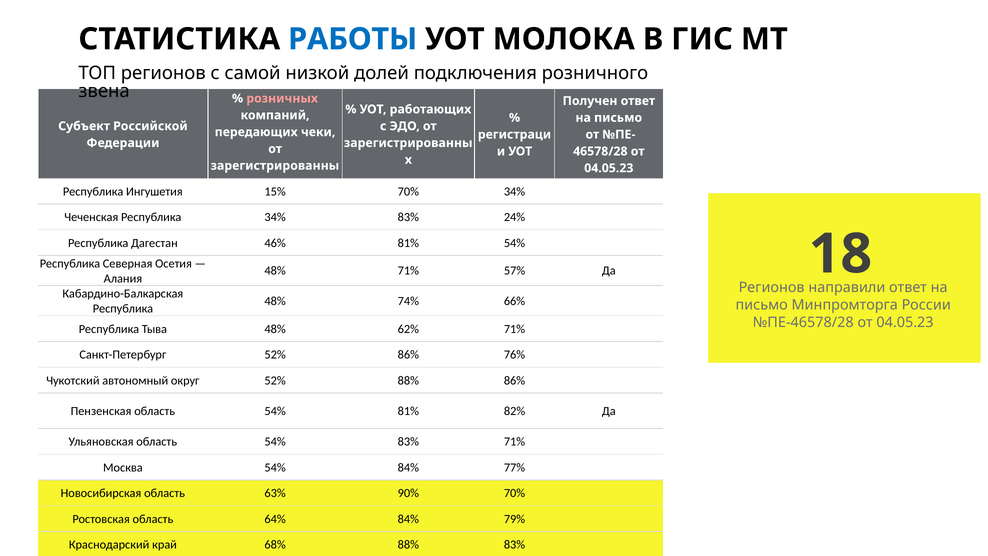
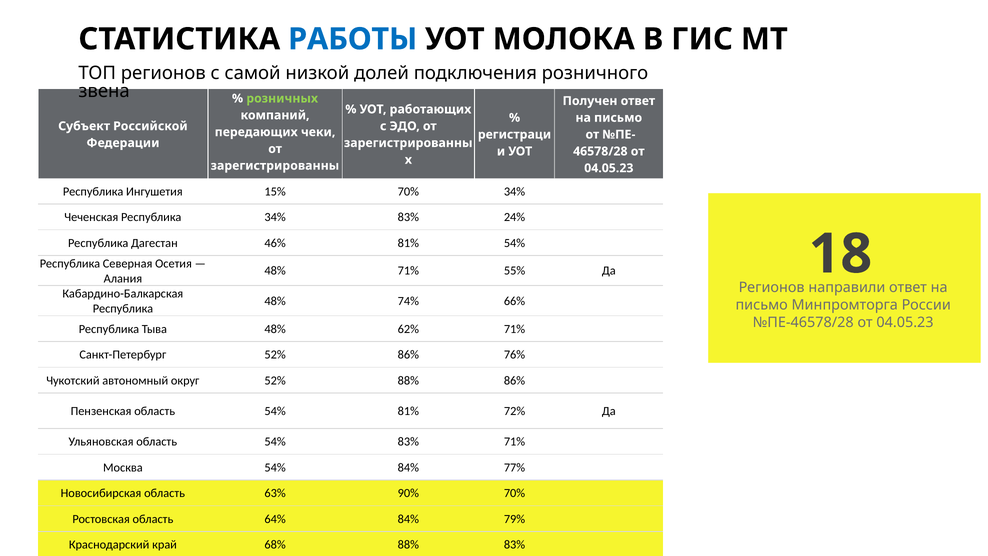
розничных colour: pink -> light green
57%: 57% -> 55%
82%: 82% -> 72%
